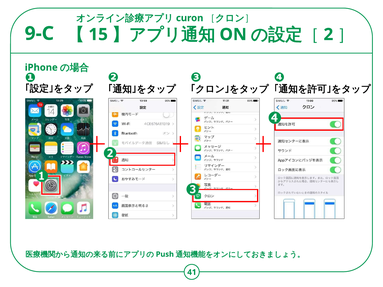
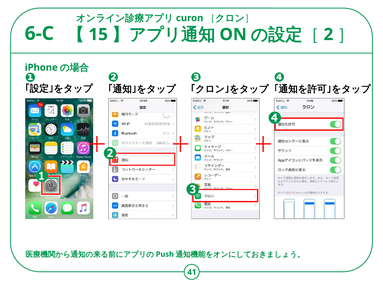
9-C: 9-C -> 6-C
